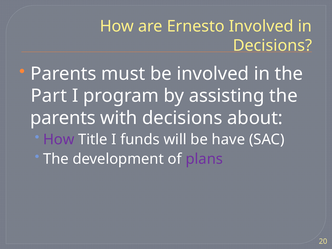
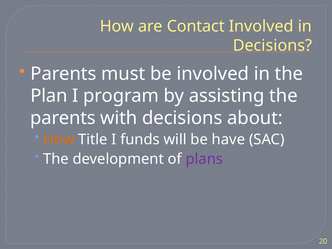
Ernesto: Ernesto -> Contact
Part: Part -> Plan
How at (59, 139) colour: purple -> orange
